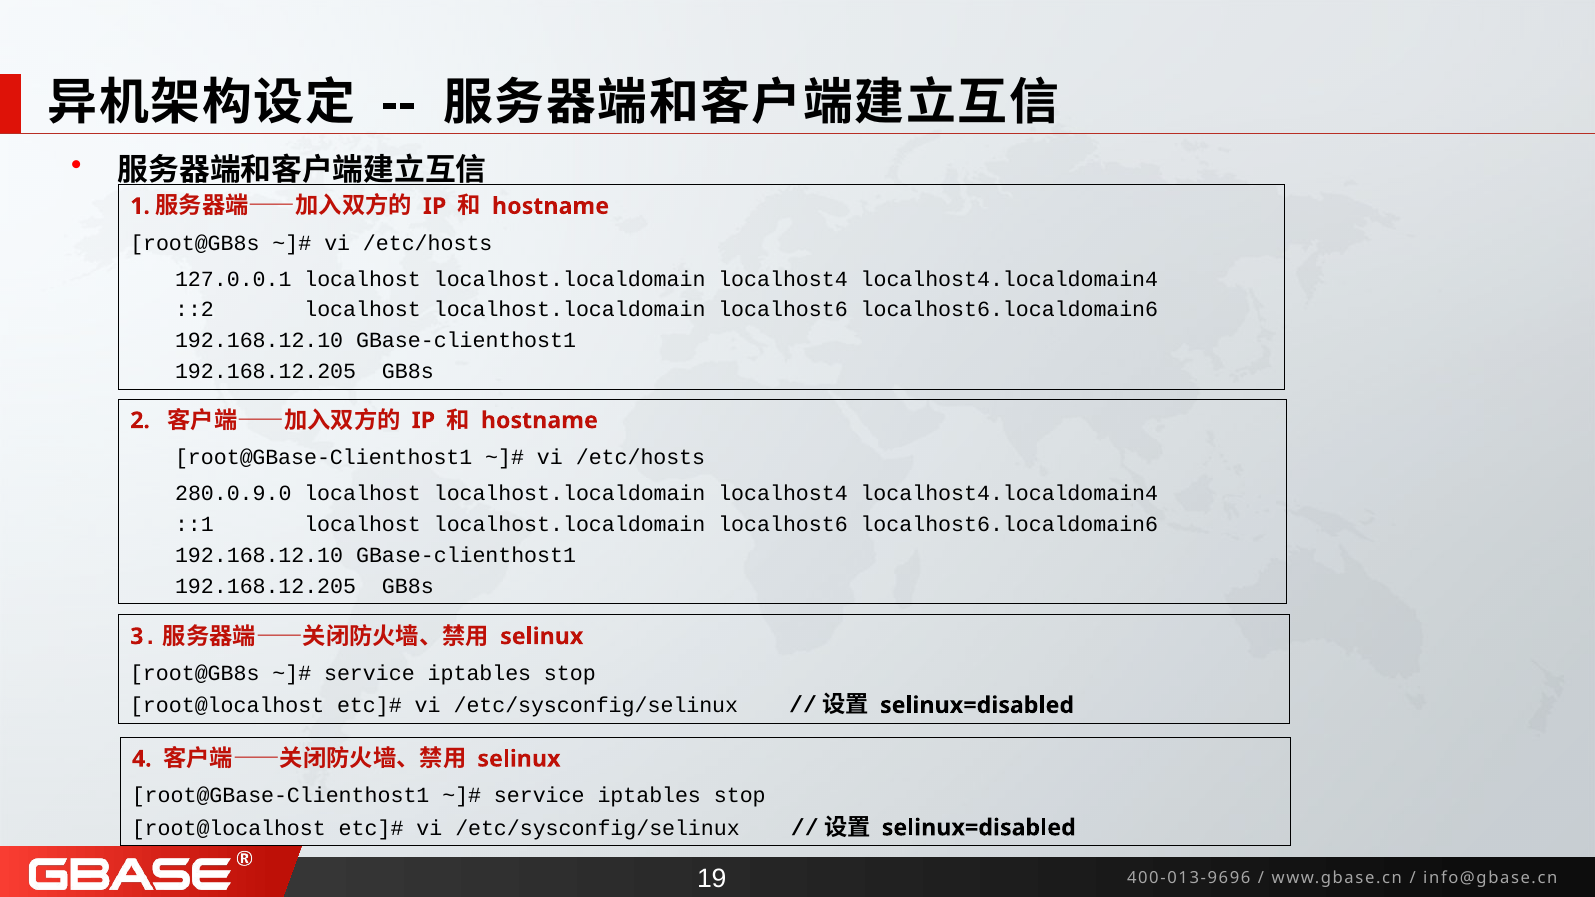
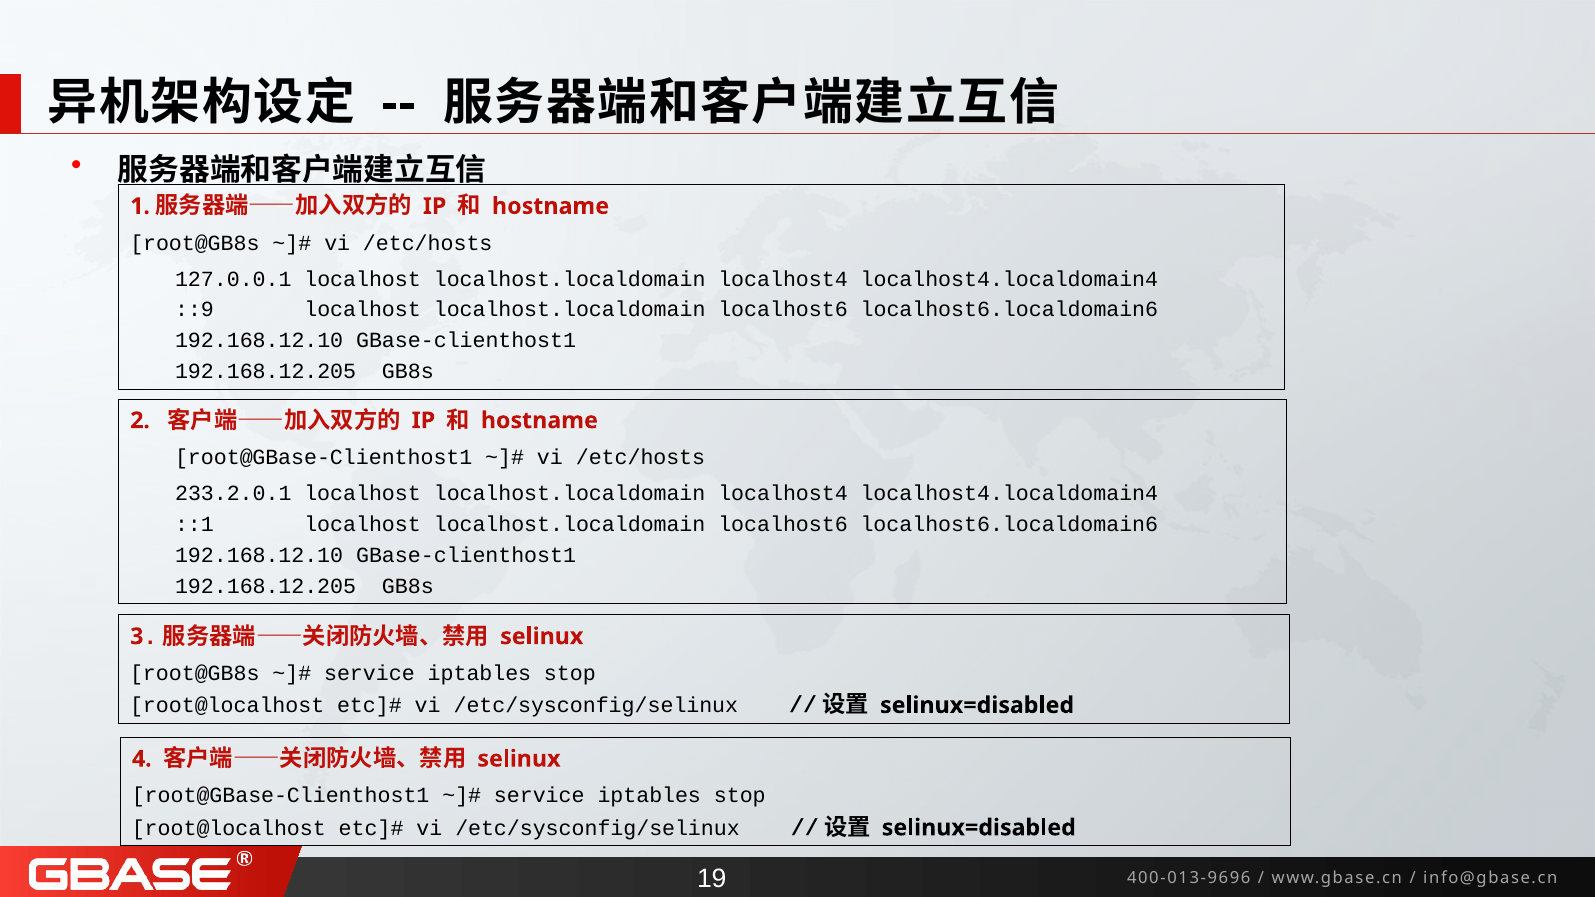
::2: ::2 -> ::9
280.0.9.0: 280.0.9.0 -> 233.2.0.1
